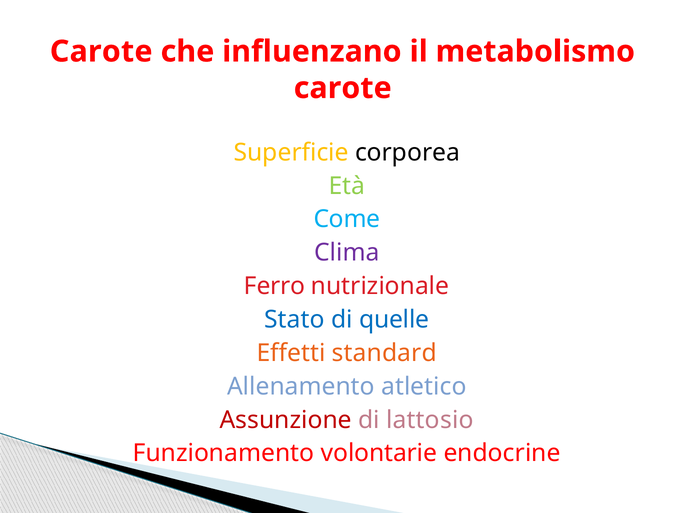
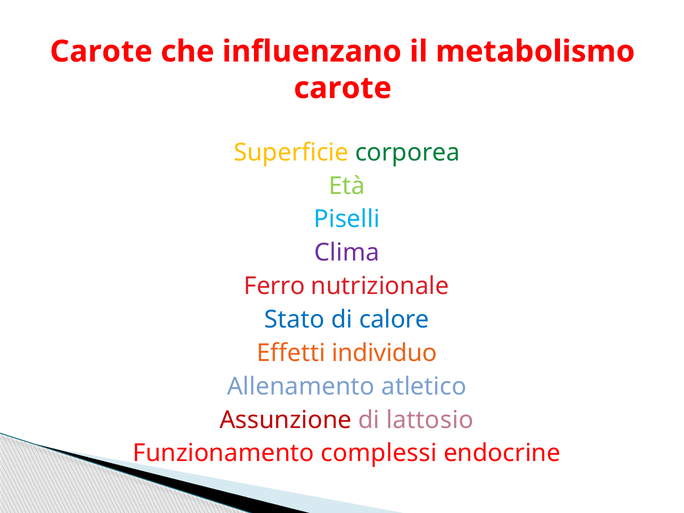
corporea colour: black -> green
Come: Come -> Piselli
quelle: quelle -> calore
standard: standard -> individuo
volontarie: volontarie -> complessi
